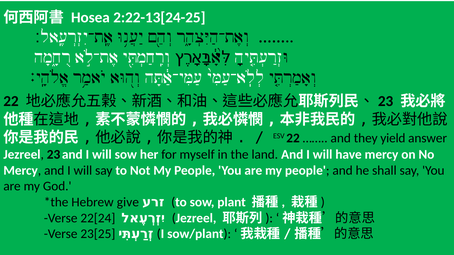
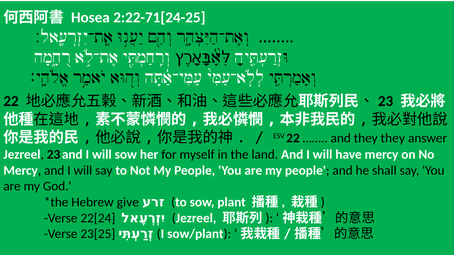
2:22-13[24-25: 2:22-13[24-25 -> 2:22-71[24-25
they yield: yield -> they
